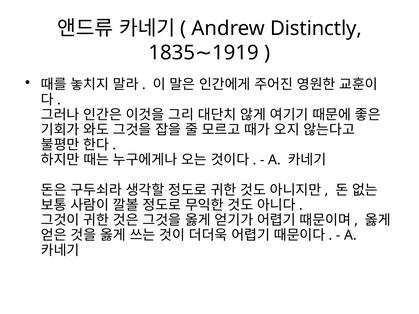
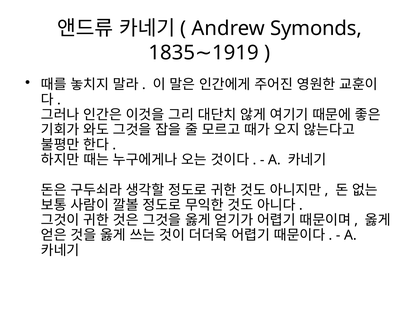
Distinctly: Distinctly -> Symonds
